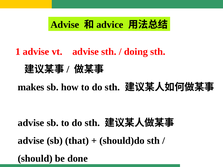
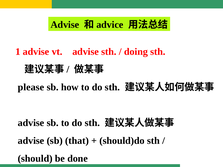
makes: makes -> please
